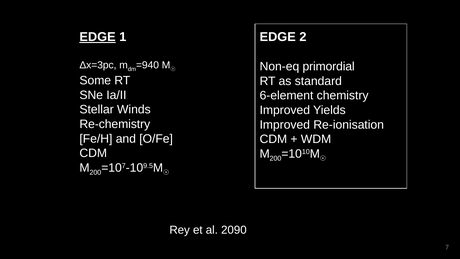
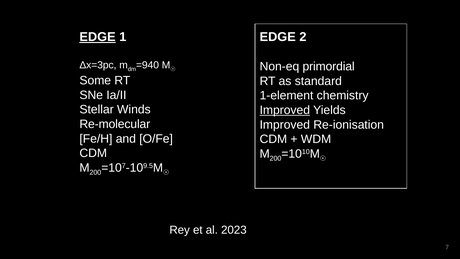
6-element: 6-element -> 1-element
Improved at (285, 110) underline: none -> present
Re-chemistry: Re-chemistry -> Re-molecular
2090: 2090 -> 2023
